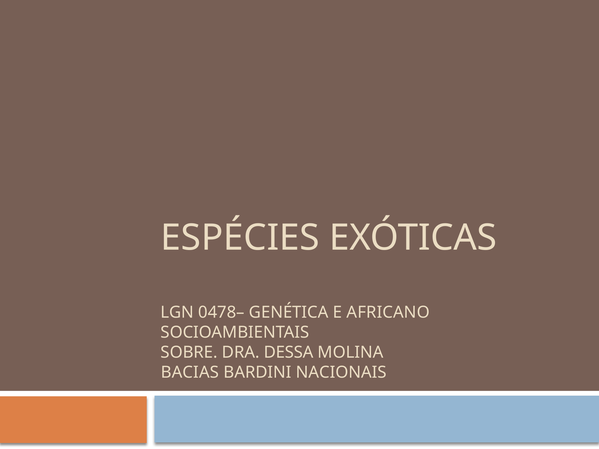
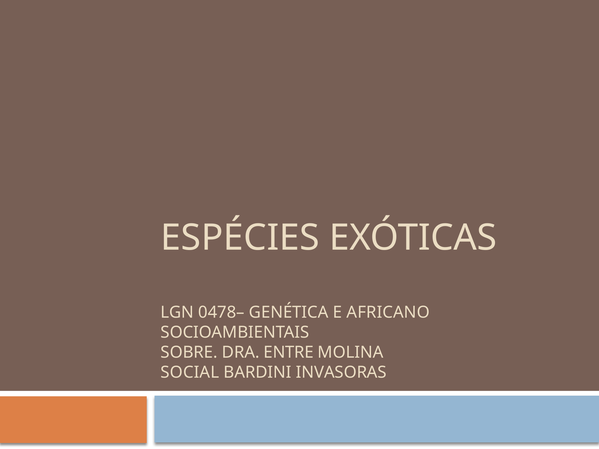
DESSA: DESSA -> ENTRE
BACIAS: BACIAS -> SOCIAL
NACIONAIS: NACIONAIS -> INVASORAS
